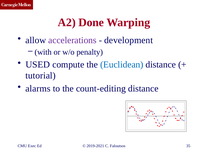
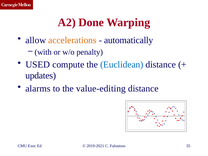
accelerations colour: purple -> orange
development: development -> automatically
tutorial: tutorial -> updates
count-editing: count-editing -> value-editing
